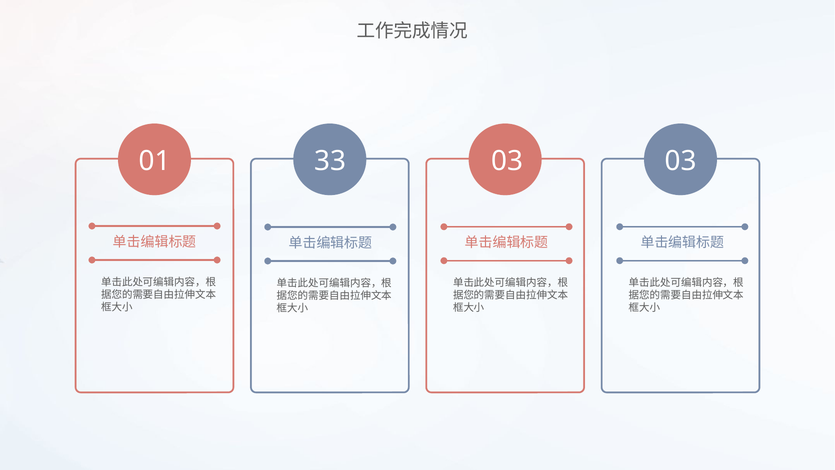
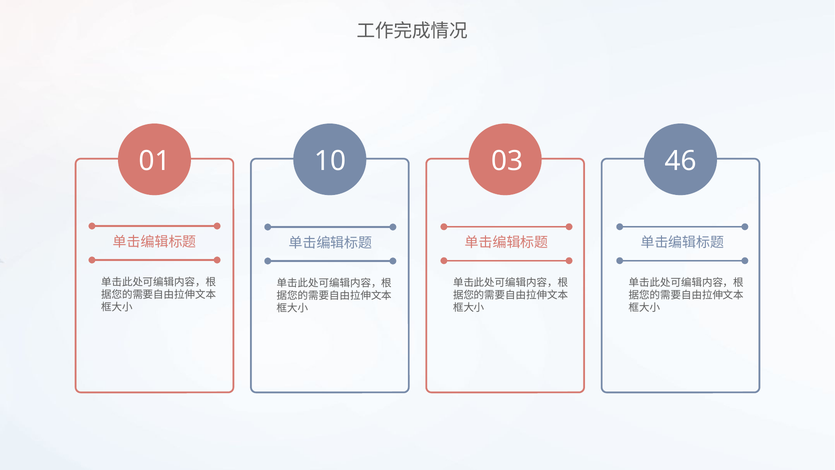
33: 33 -> 10
03 03: 03 -> 46
